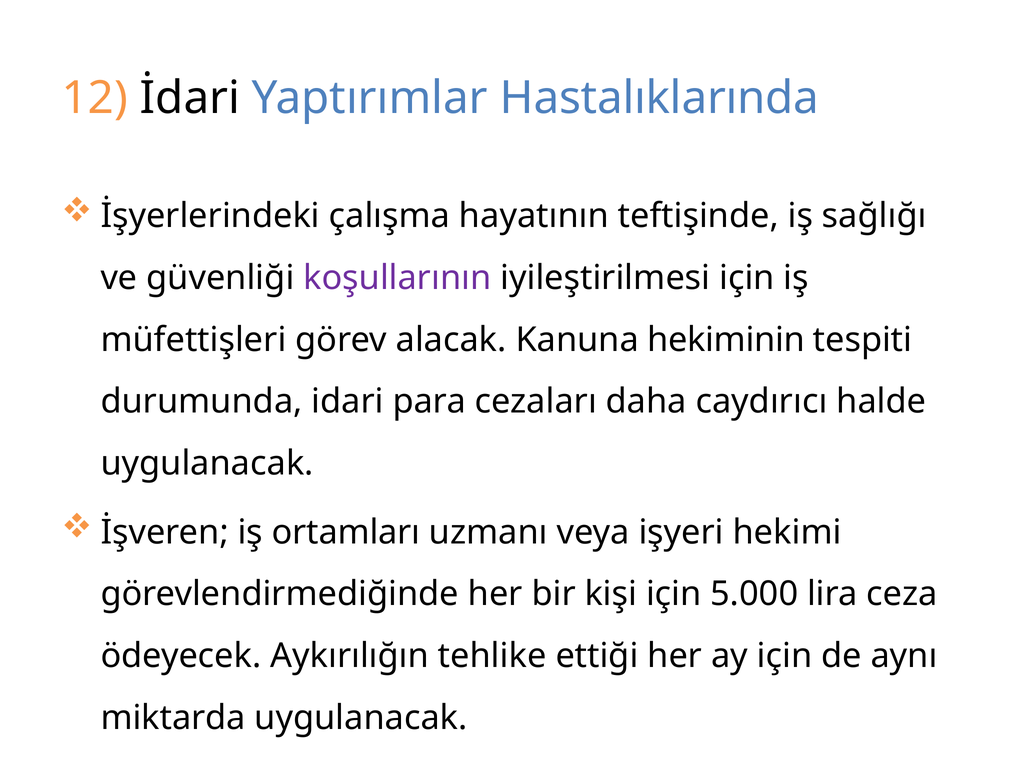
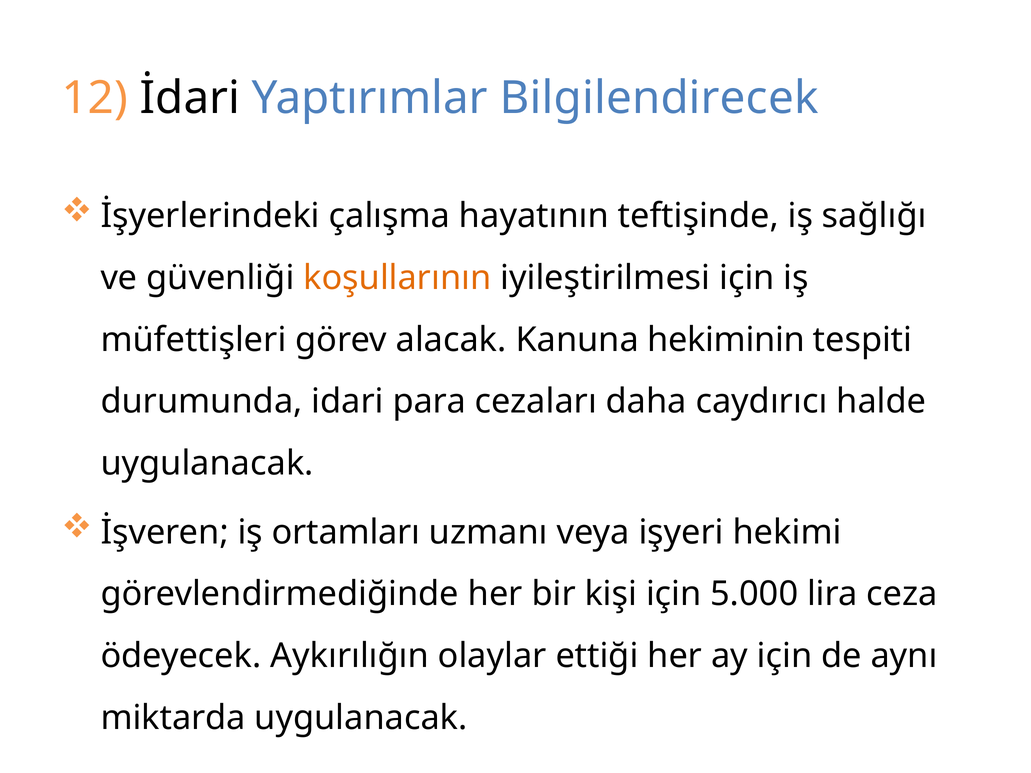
Hastalıklarında: Hastalıklarında -> Bilgilendirecek
koşullarının colour: purple -> orange
tehlike: tehlike -> olaylar
